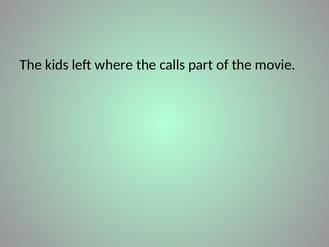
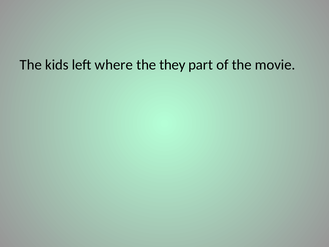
calls: calls -> they
